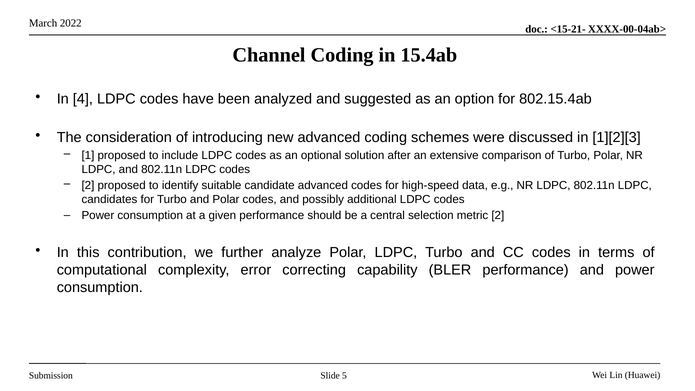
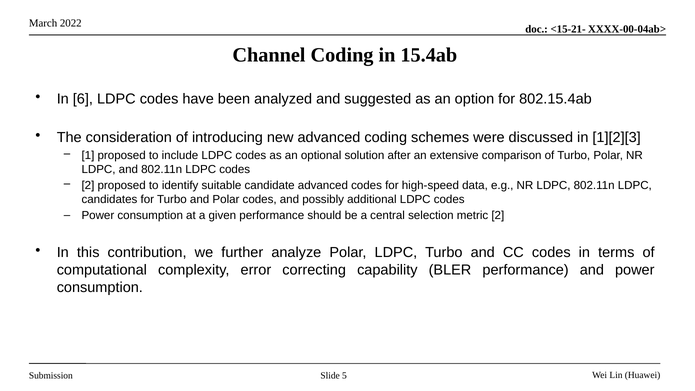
4: 4 -> 6
